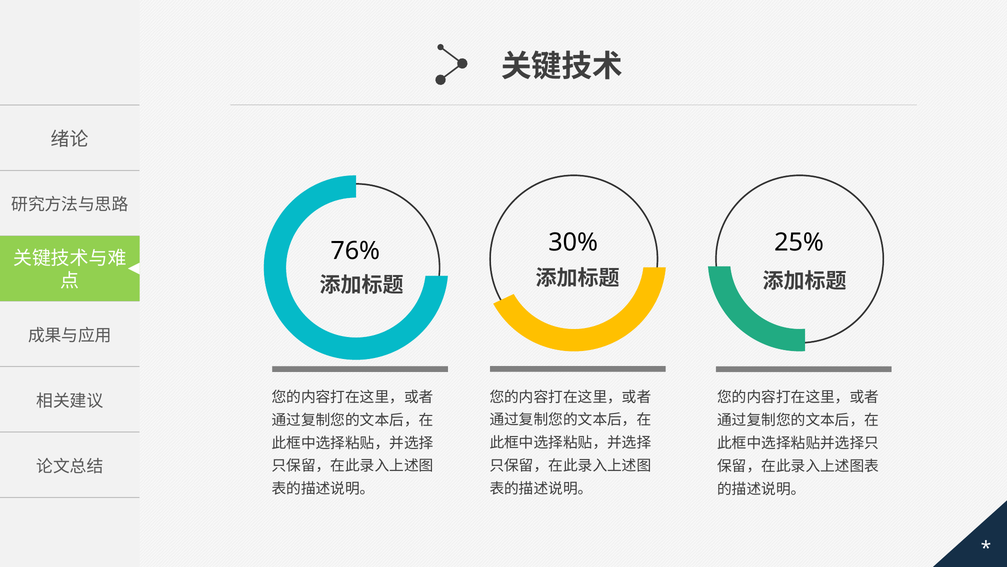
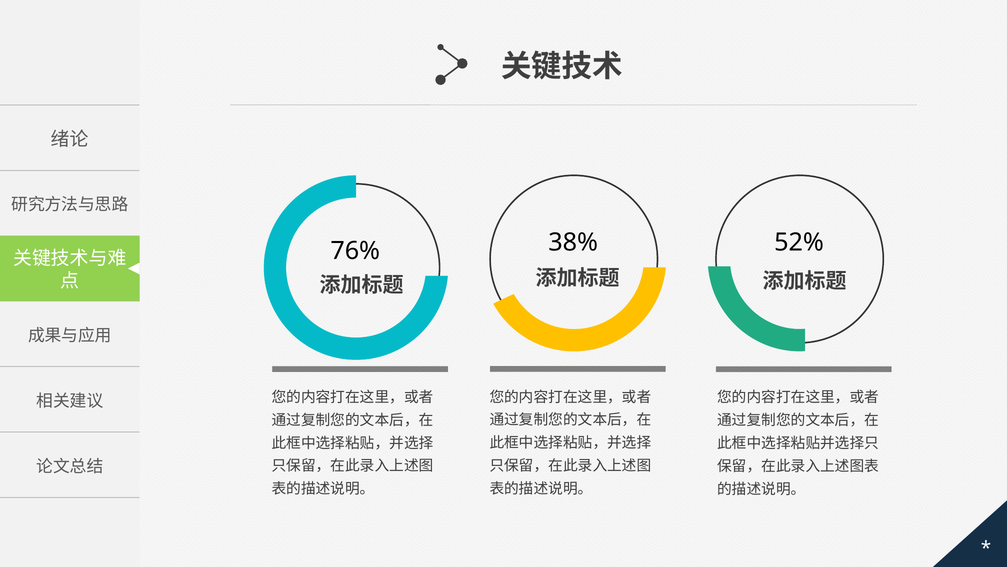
30%: 30% -> 38%
25%: 25% -> 52%
